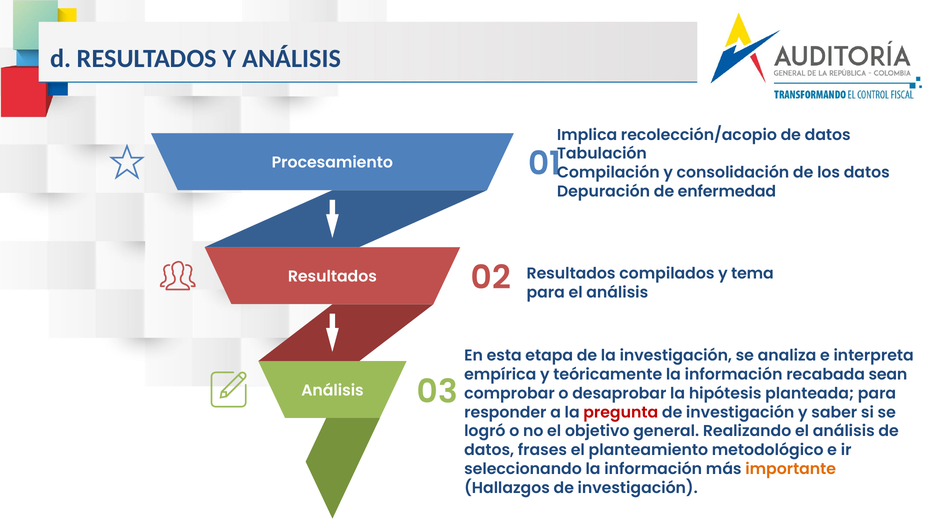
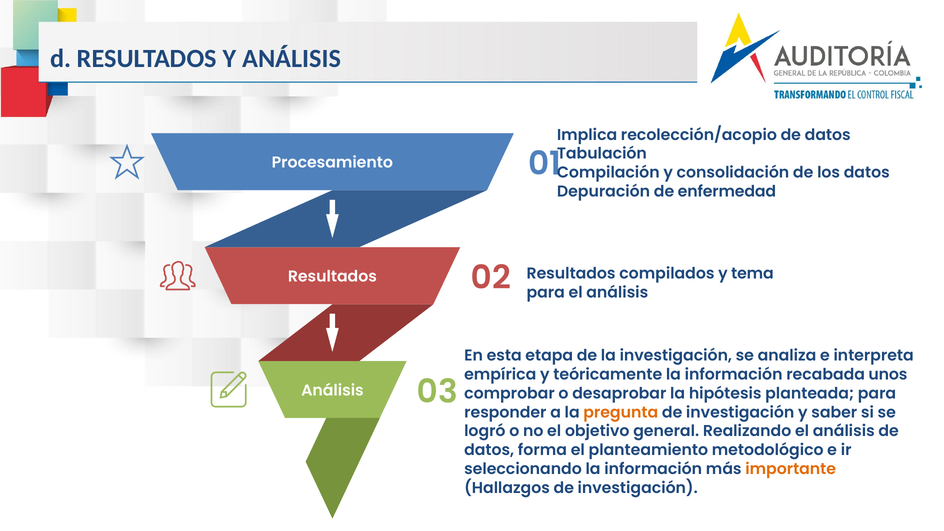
sean: sean -> unos
pregunta colour: red -> orange
frases: frases -> forma
